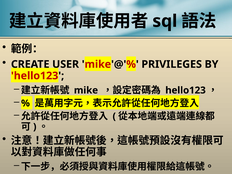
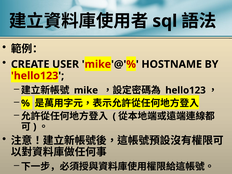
PRIVILEGES: PRIVILEGES -> HOSTNAME
